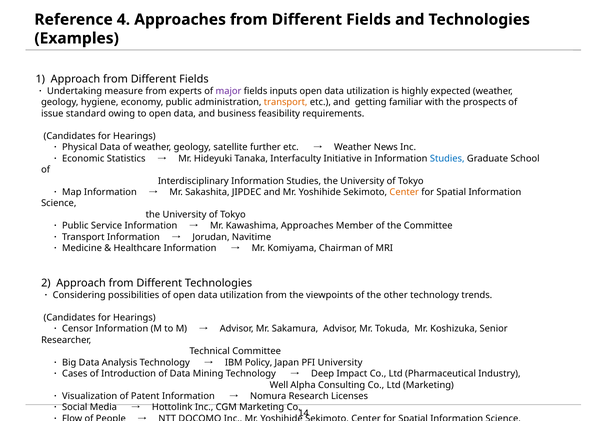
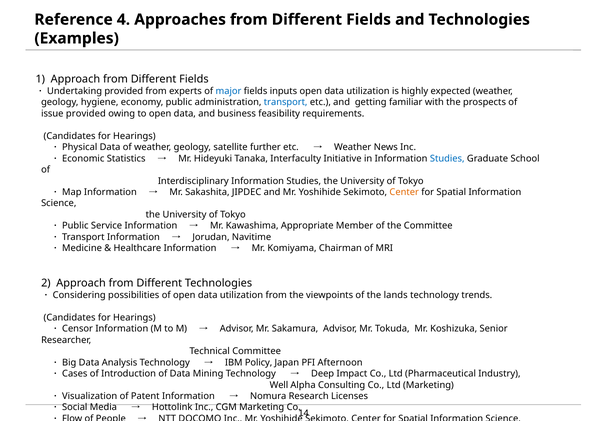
measure at (124, 91): measure -> provided
major colour: purple -> blue
transport colour: orange -> blue
issue standard: standard -> provided
Kawashima Approaches: Approaches -> Appropriate
other: other -> lands
PFI University: University -> Afternoon
